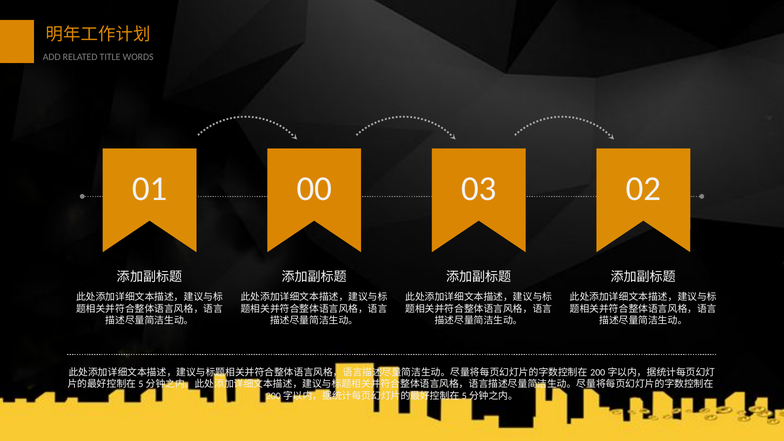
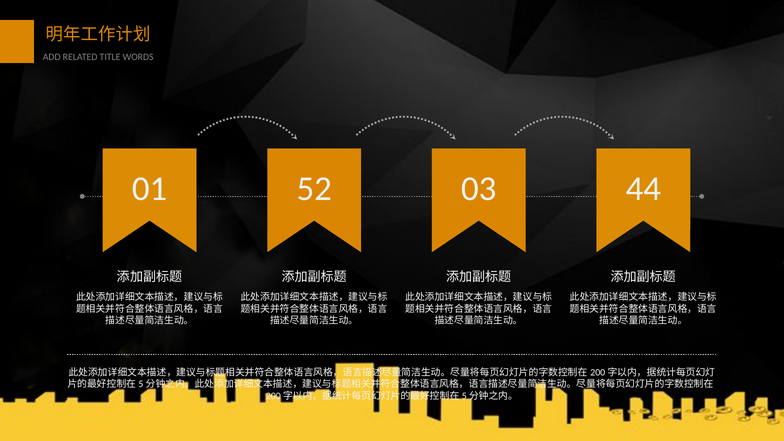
00: 00 -> 52
02: 02 -> 44
